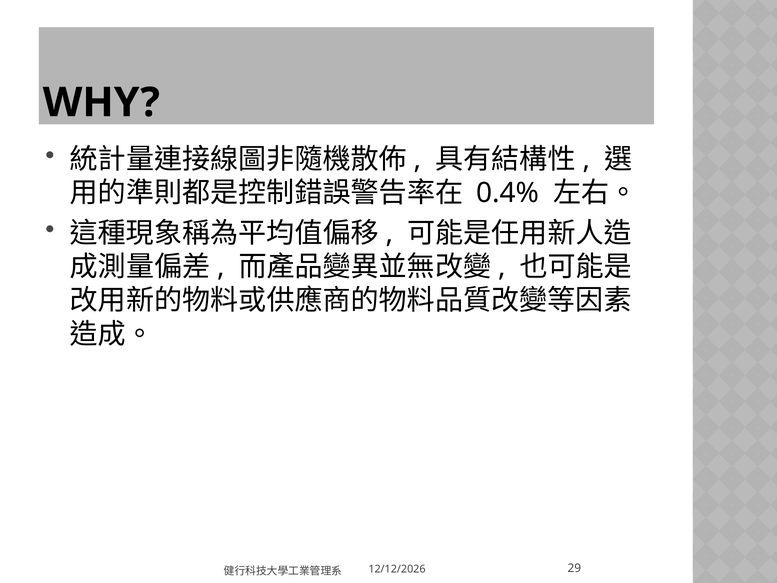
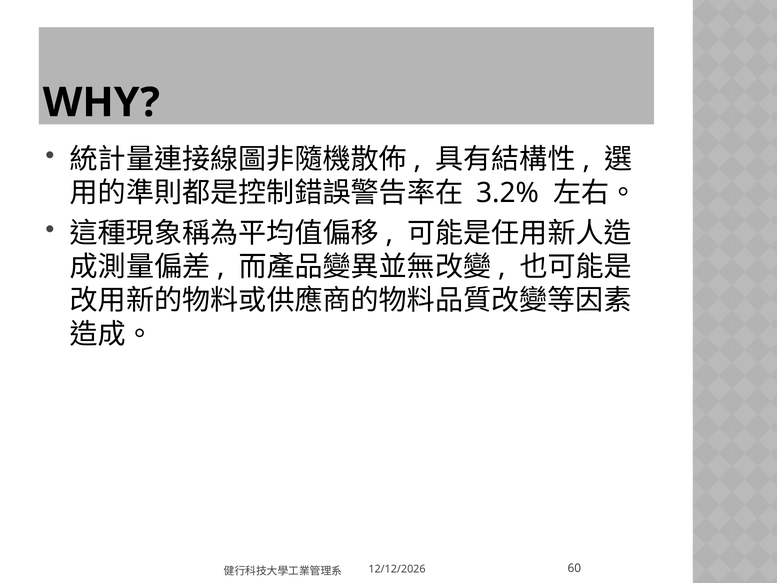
0.4%: 0.4% -> 3.2%
29: 29 -> 60
